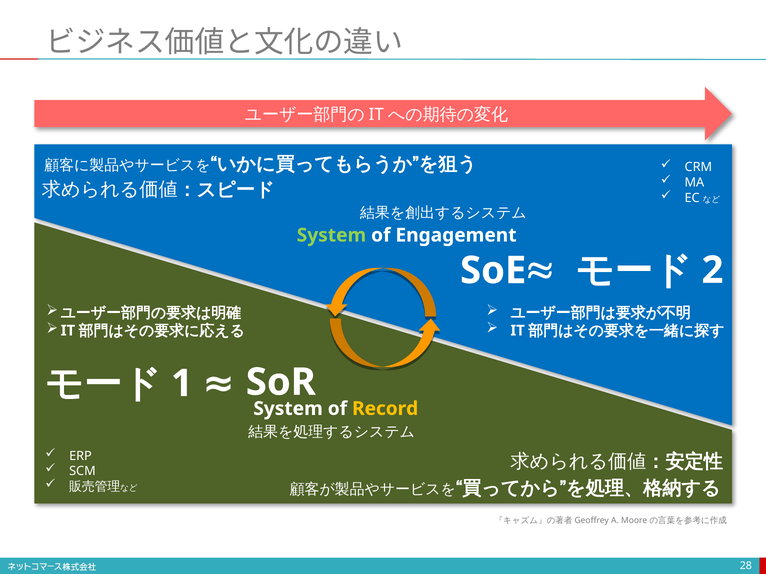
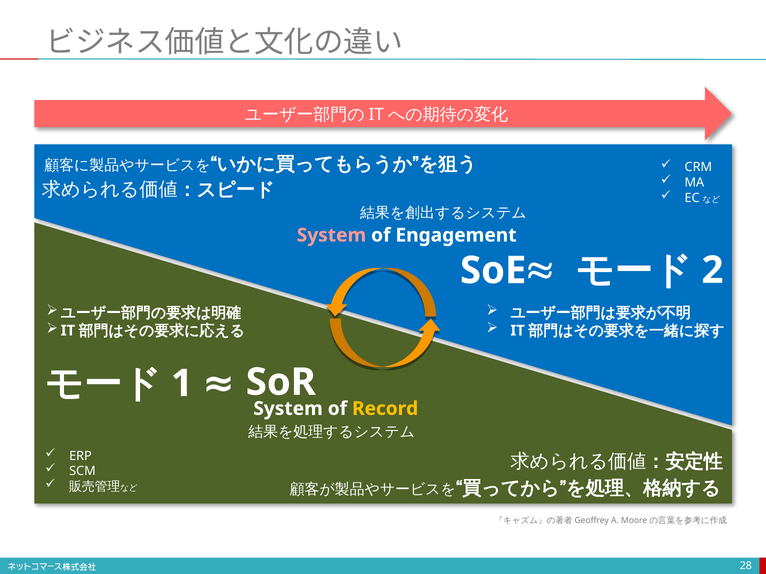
System at (331, 235) colour: light green -> pink
